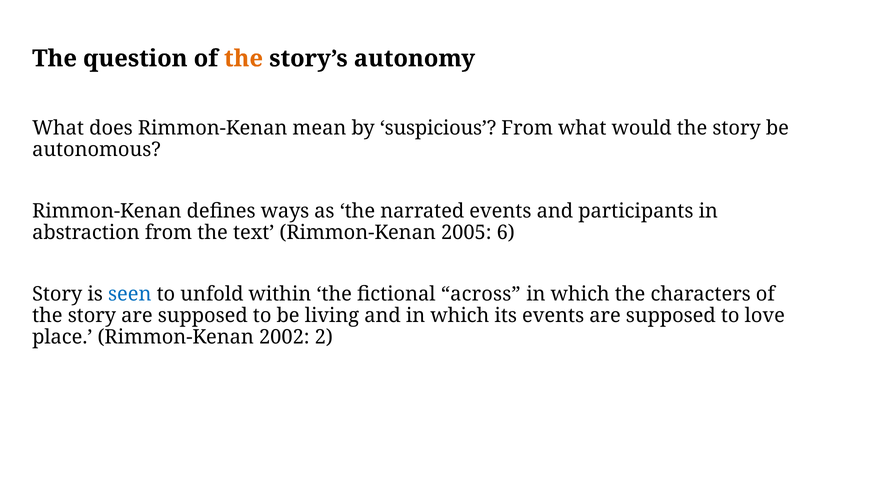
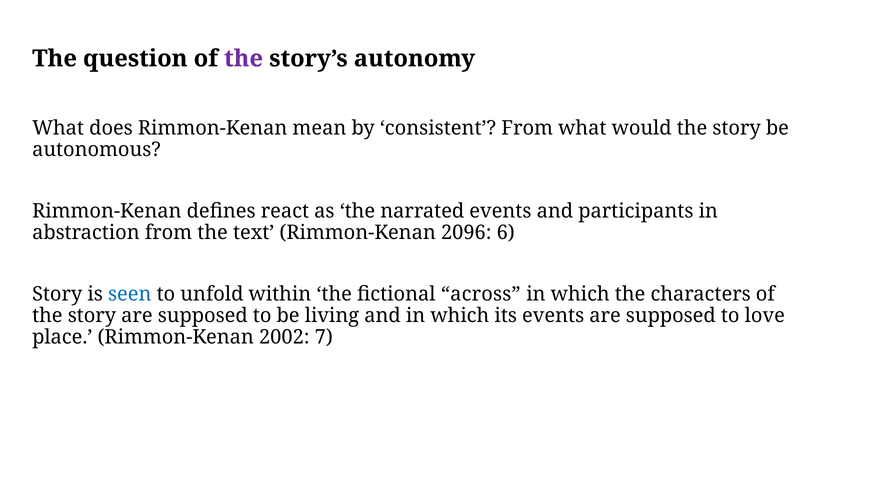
the at (244, 59) colour: orange -> purple
suspicious: suspicious -> consistent
ways: ways -> react
2005: 2005 -> 2096
2: 2 -> 7
